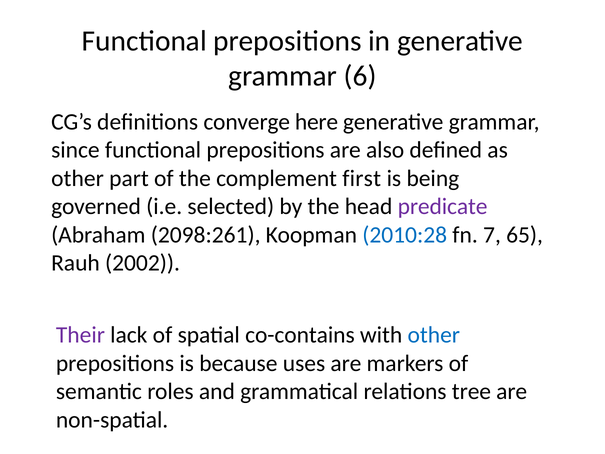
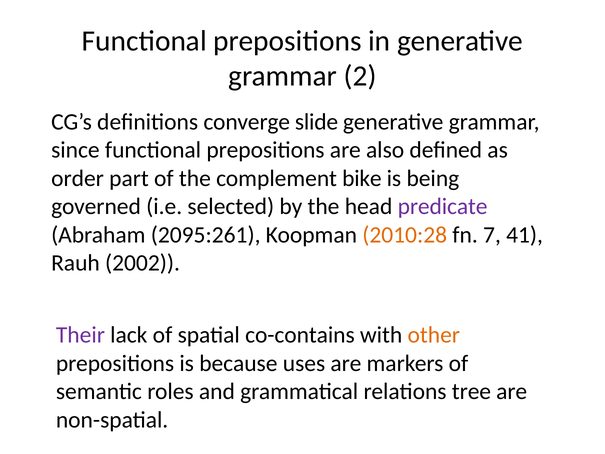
6: 6 -> 2
here: here -> slide
other at (78, 178): other -> order
first: first -> bike
2098:261: 2098:261 -> 2095:261
2010:28 colour: blue -> orange
65: 65 -> 41
other at (434, 335) colour: blue -> orange
